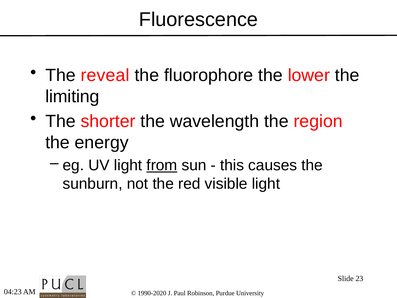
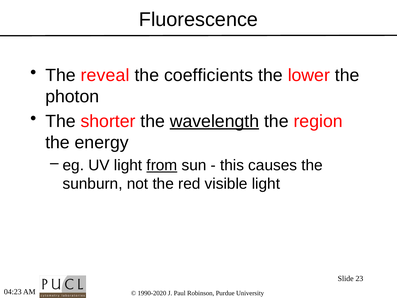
fluorophore: fluorophore -> coefficients
limiting: limiting -> photon
wavelength underline: none -> present
